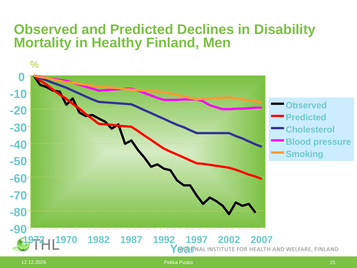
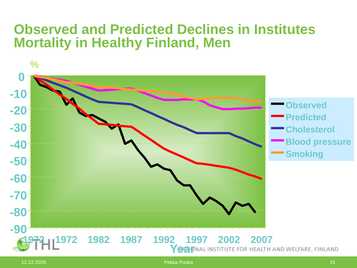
Disability: Disability -> Institutes
1972 1970: 1970 -> 1972
